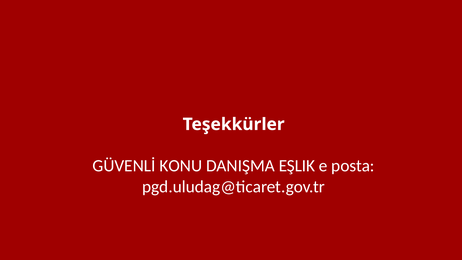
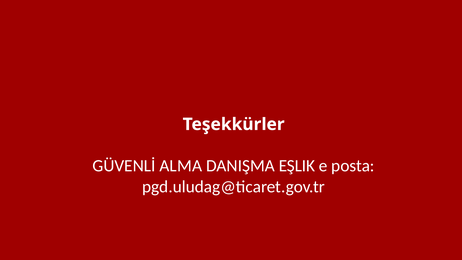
KONU: KONU -> ALMA
